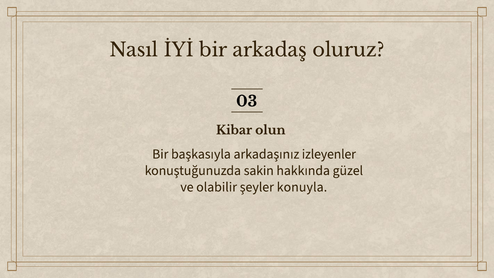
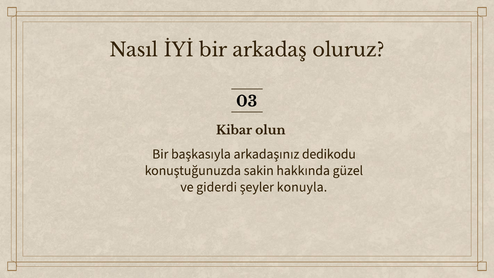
izleyenler: izleyenler -> dedikodu
olabilir: olabilir -> giderdi
